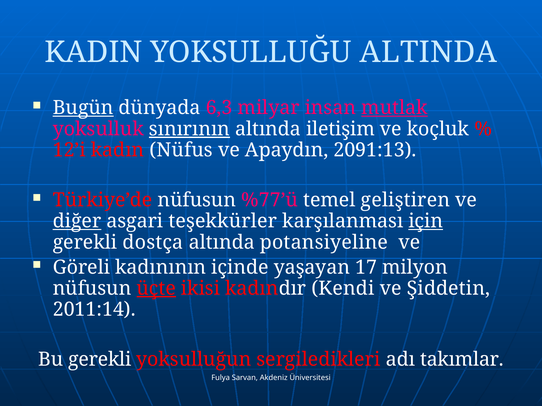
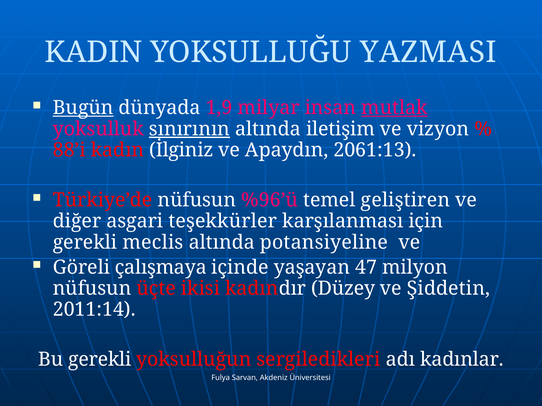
ALTINDA: ALTINDA -> YAZMASI
6,3: 6,3 -> 1,9
koçluk: koçluk -> vizyon
12’i: 12’i -> 88’i
Nüfus: Nüfus -> İlginiz
2091:13: 2091:13 -> 2061:13
%77’ü: %77’ü -> %96’ü
diğer underline: present -> none
için underline: present -> none
dostça: dostça -> meclis
kadınının: kadınının -> çalışmaya
17: 17 -> 47
üçte underline: present -> none
Kendi: Kendi -> Düzey
takımlar: takımlar -> kadınlar
